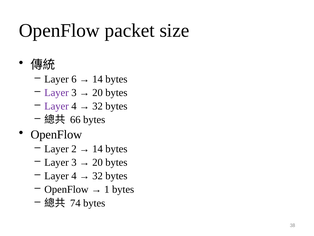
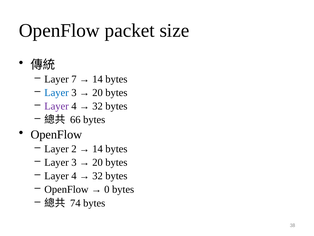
6: 6 -> 7
Layer at (57, 92) colour: purple -> blue
1: 1 -> 0
